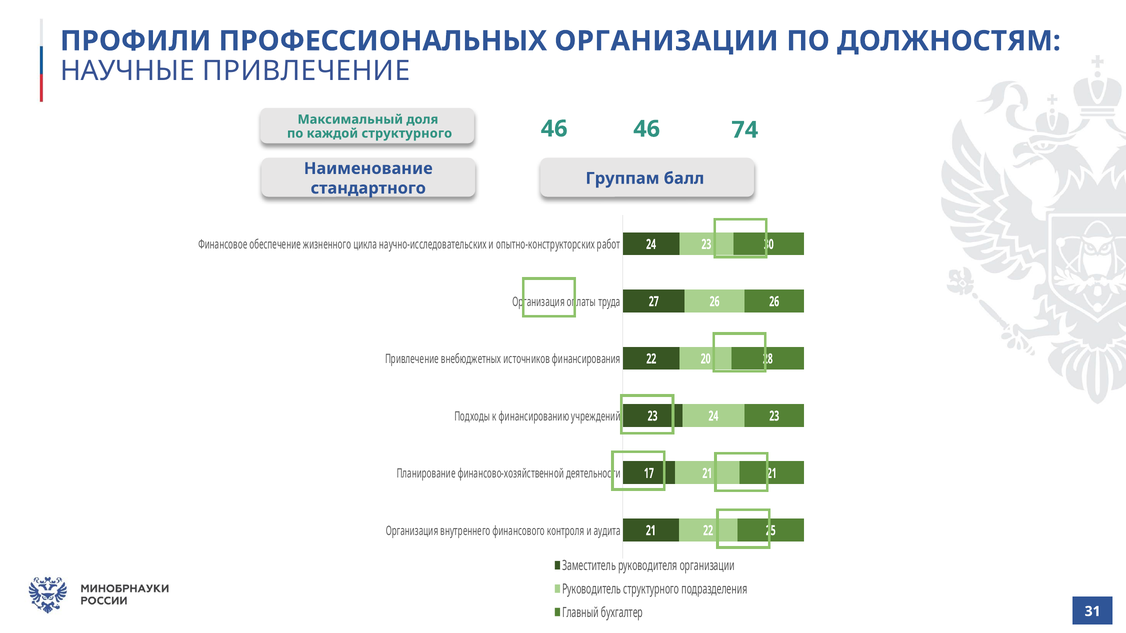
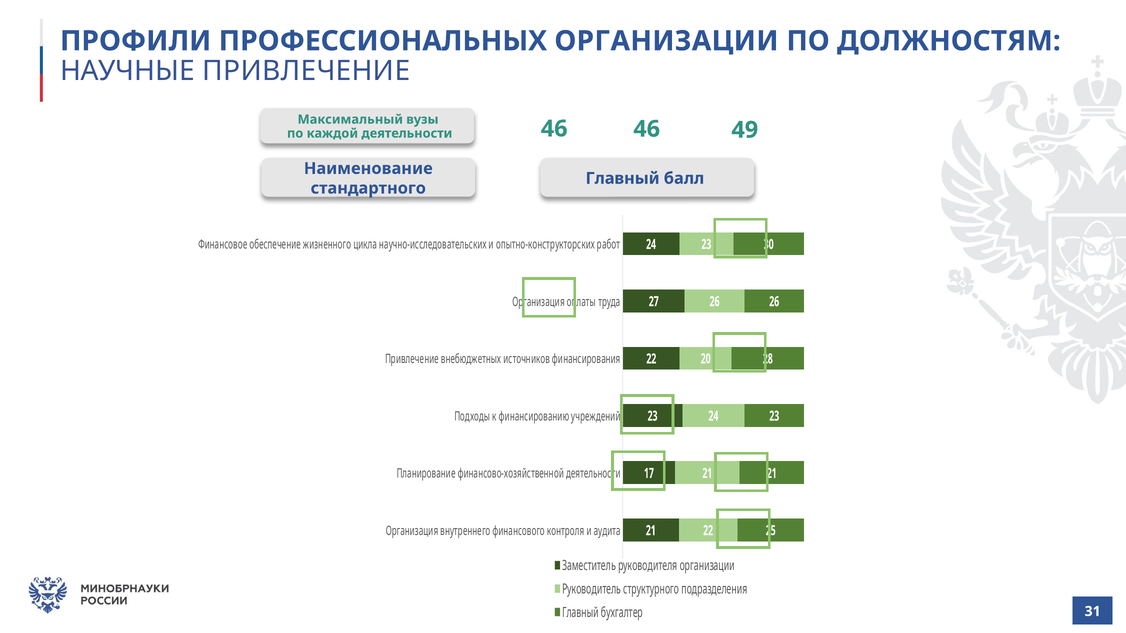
доля: доля -> вузы
74: 74 -> 49
каждой структурного: структурного -> деятельности
Группам at (623, 178): Группам -> Главный
